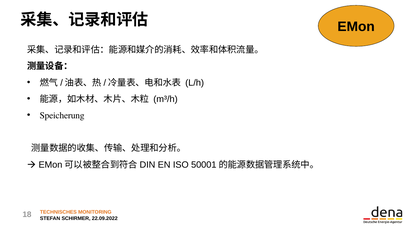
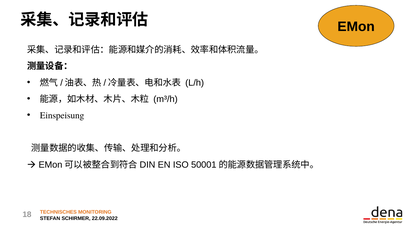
Speicherung: Speicherung -> Einspeisung
